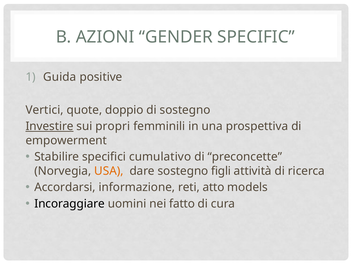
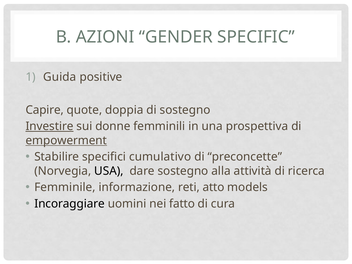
Vertici: Vertici -> Capire
doppio: doppio -> doppia
propri: propri -> donne
empowerment underline: none -> present
USA colour: orange -> black
figli: figli -> alla
Accordarsi: Accordarsi -> Femminile
